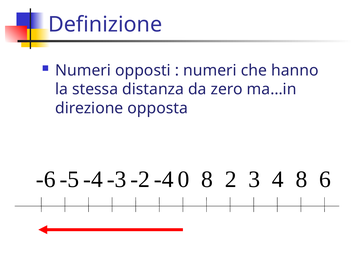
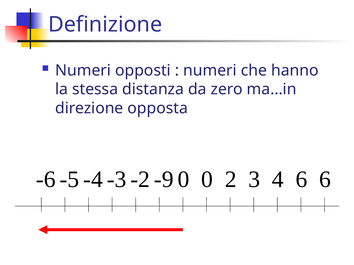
-4 at (164, 180): -4 -> -9
0 8: 8 -> 0
4 8: 8 -> 6
